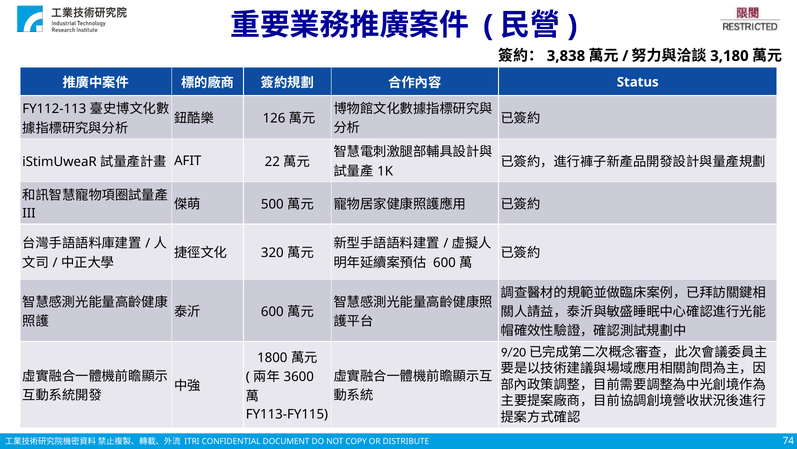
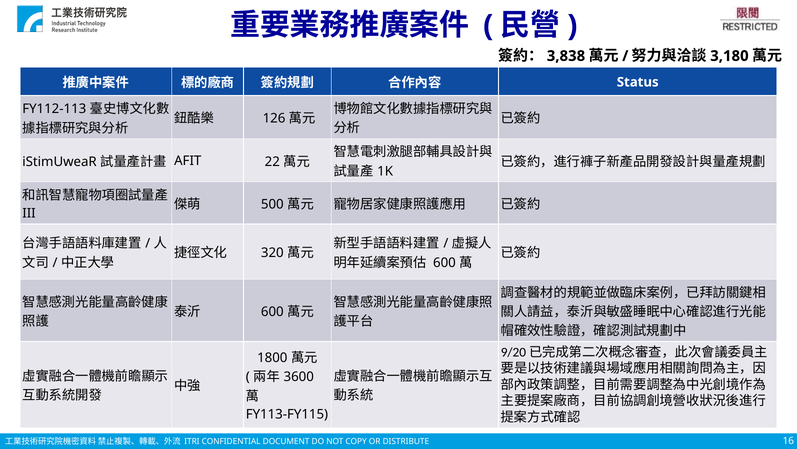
74: 74 -> 16
